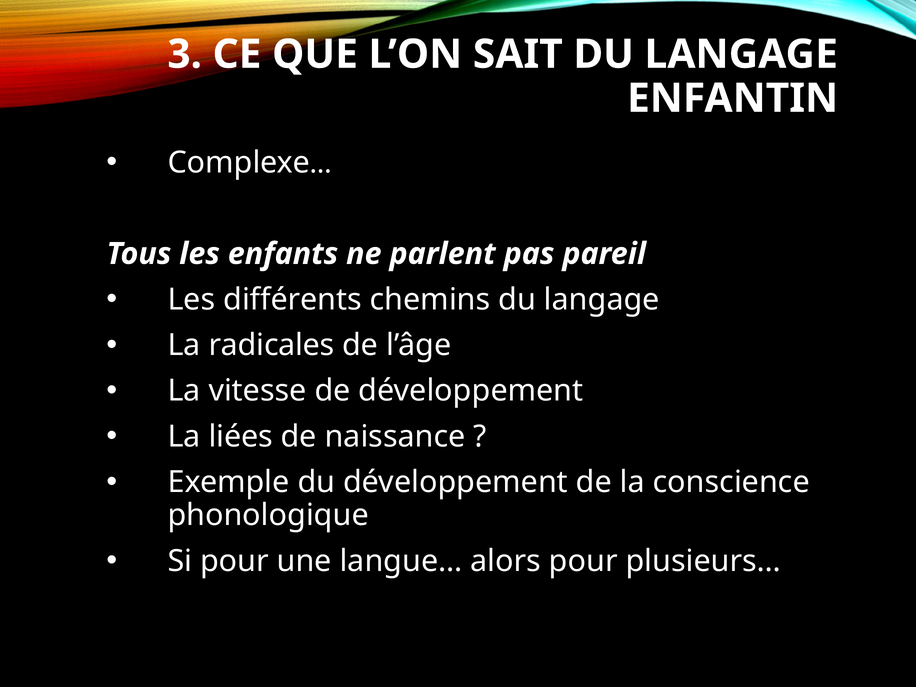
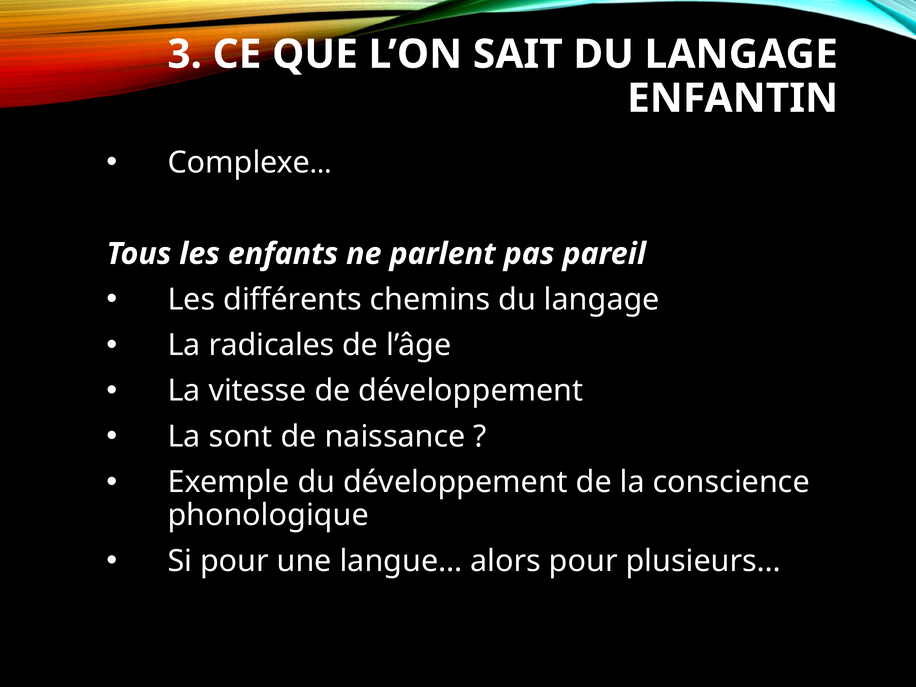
liées: liées -> sont
